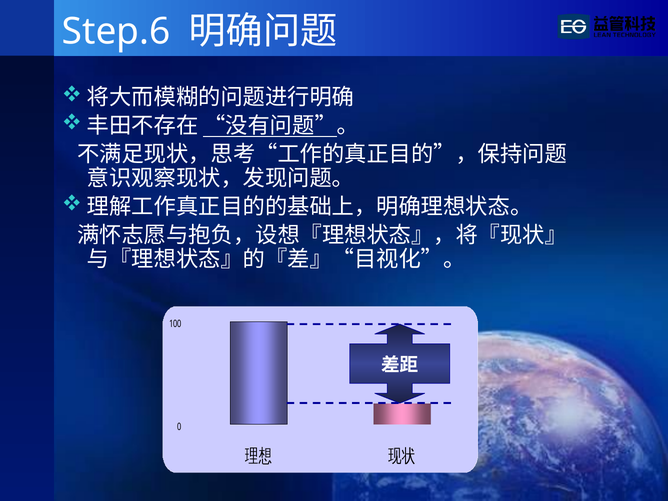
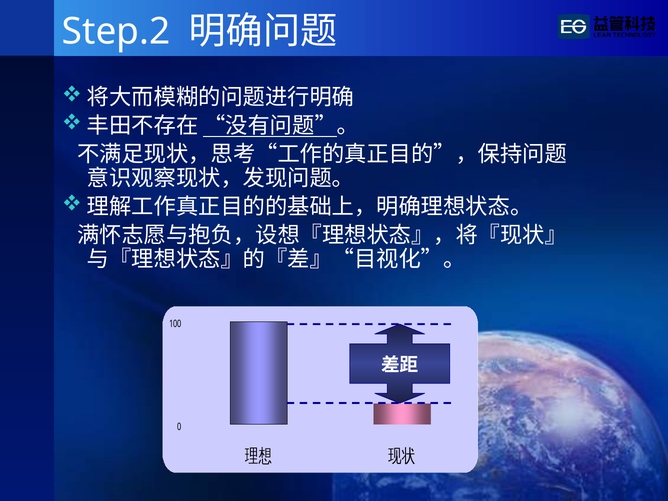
Step.6: Step.6 -> Step.2
